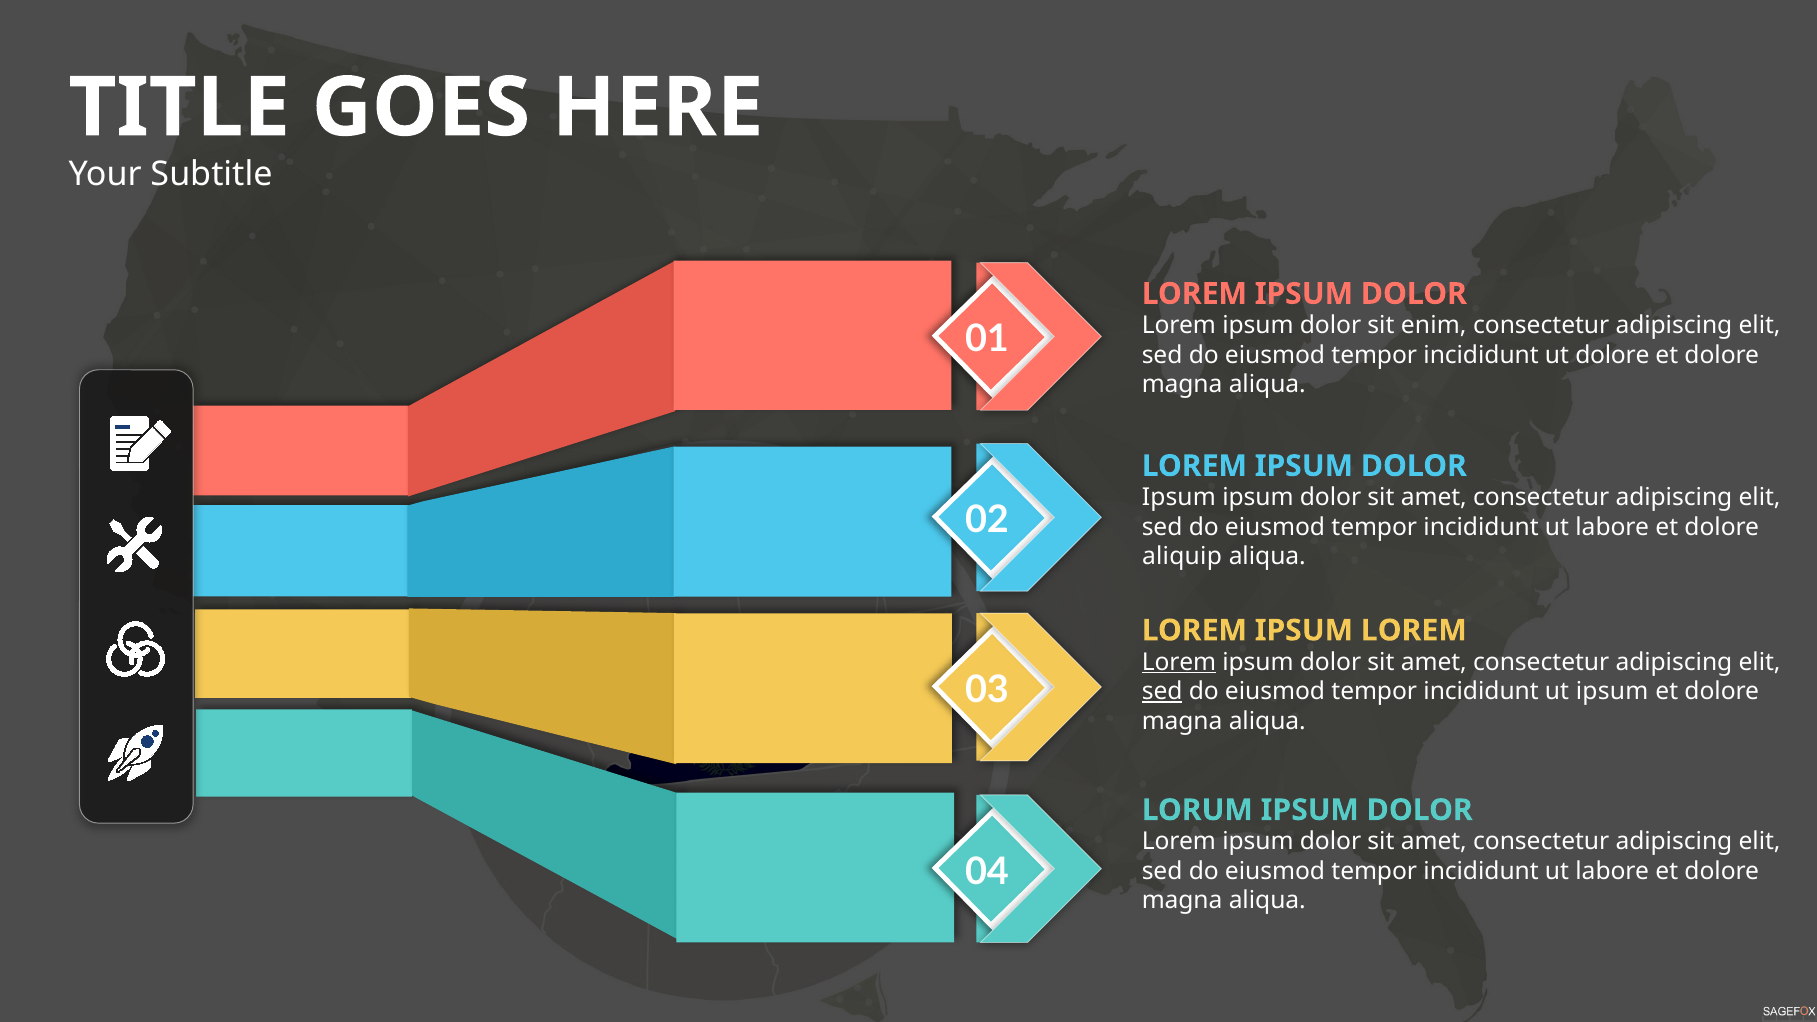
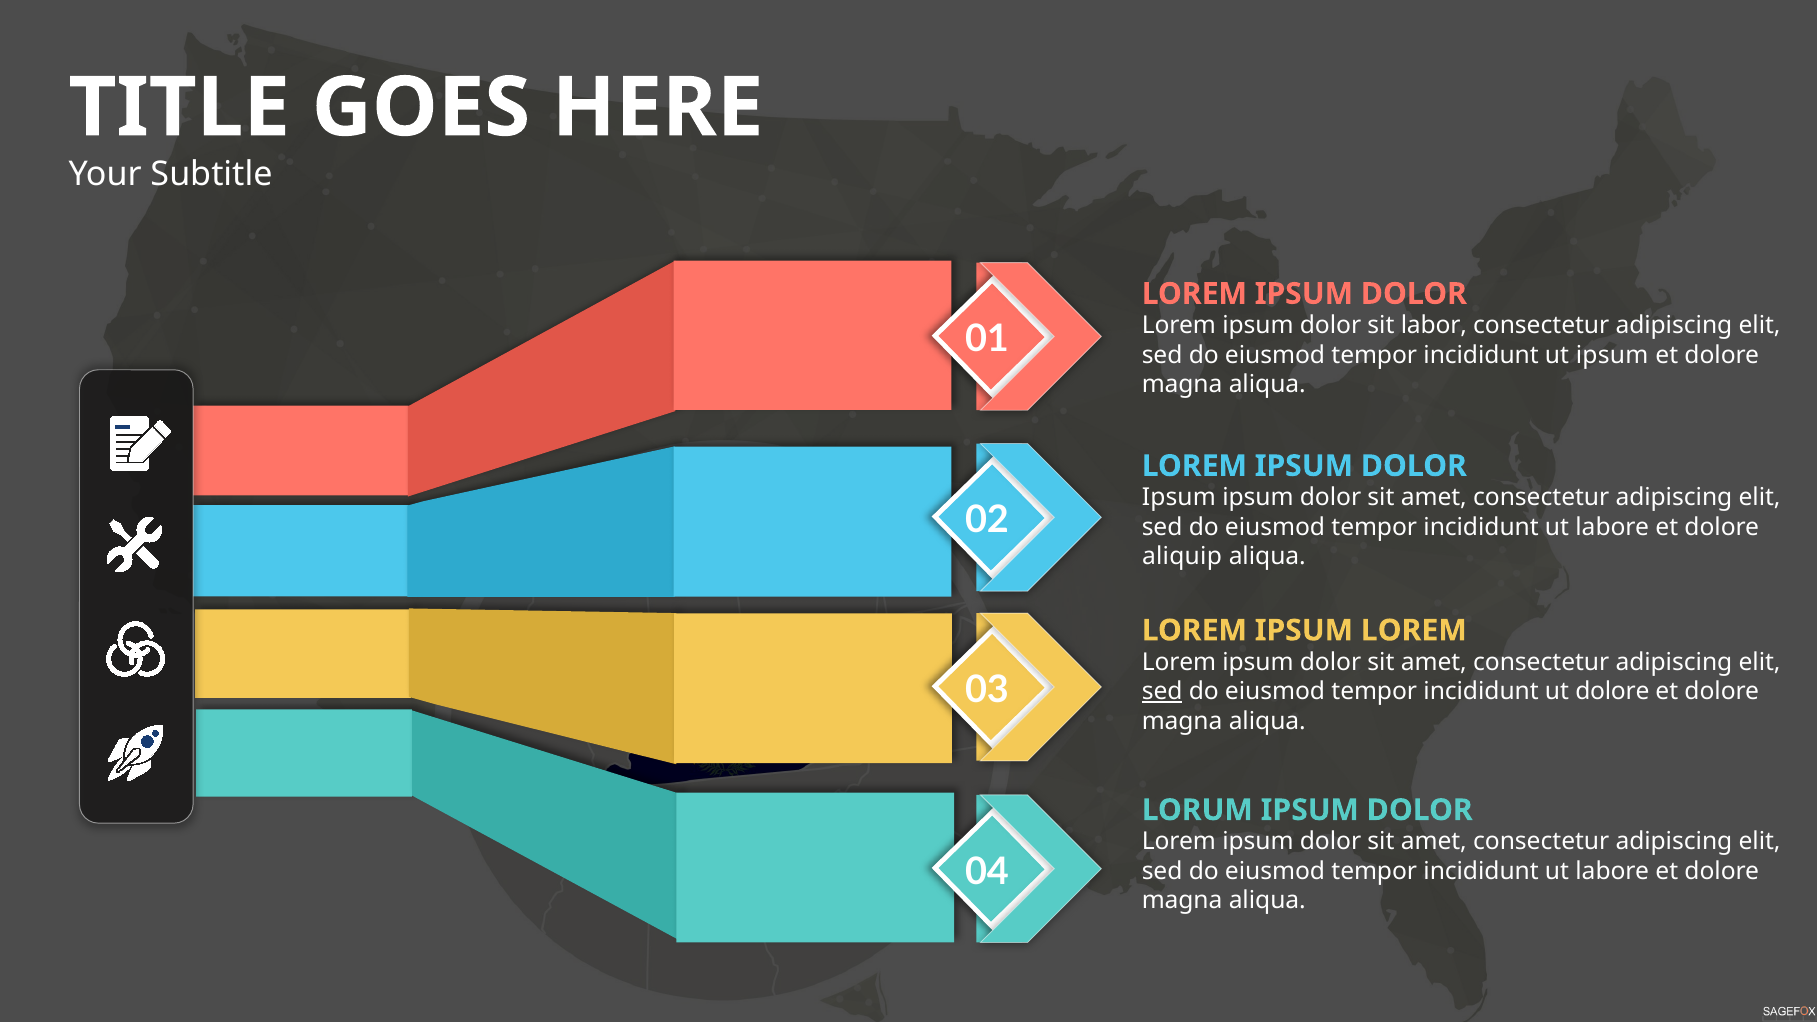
enim: enim -> labor
ut dolore: dolore -> ipsum
Lorem at (1179, 662) underline: present -> none
ut ipsum: ipsum -> dolore
